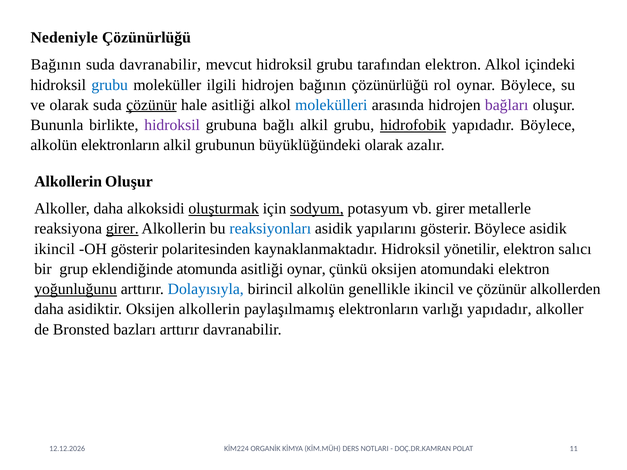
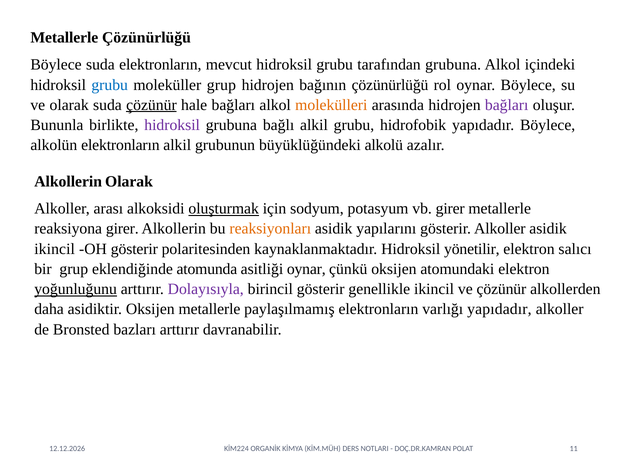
Nedeniyle at (64, 38): Nedeniyle -> Metallerle
Bağının at (56, 65): Bağının -> Böylece
suda davranabilir: davranabilir -> elektronların
tarafından elektron: elektron -> grubuna
moleküller ilgili: ilgili -> grup
hale asitliği: asitliği -> bağları
molekülleri colour: blue -> orange
hidrofobik underline: present -> none
büyüklüğündeki olarak: olarak -> alkolü
Alkollerin Oluşur: Oluşur -> Olarak
Alkoller daha: daha -> arası
sodyum underline: present -> none
girer at (122, 229) underline: present -> none
reaksiyonları colour: blue -> orange
gösterir Böylece: Böylece -> Alkoller
Dolayısıyla colour: blue -> purple
birincil alkolün: alkolün -> gösterir
Oksijen alkollerin: alkollerin -> metallerle
